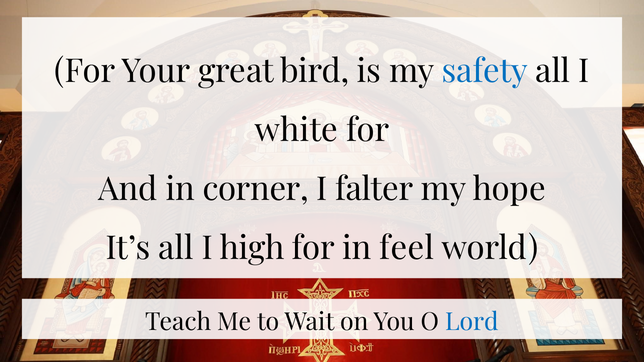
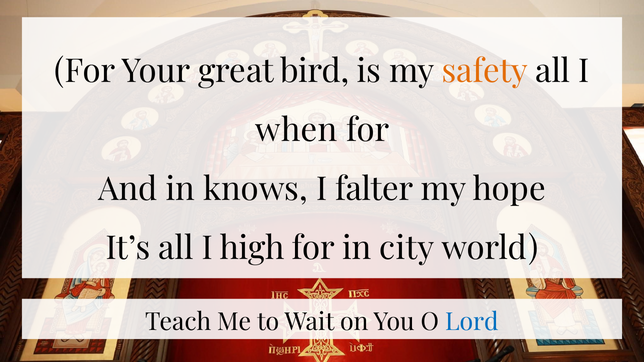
safety colour: blue -> orange
white: white -> when
corner: corner -> knows
feel: feel -> city
